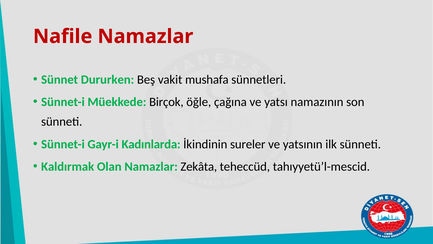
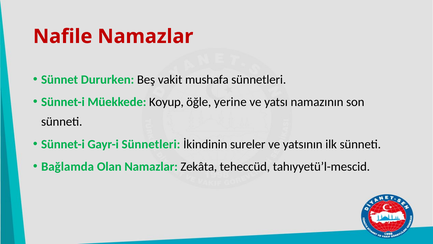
Birçok: Birçok -> Koyup
çağına: çağına -> yerine
Gayr-i Kadınlarda: Kadınlarda -> Sünnetleri
Kaldırmak: Kaldırmak -> Bağlamda
